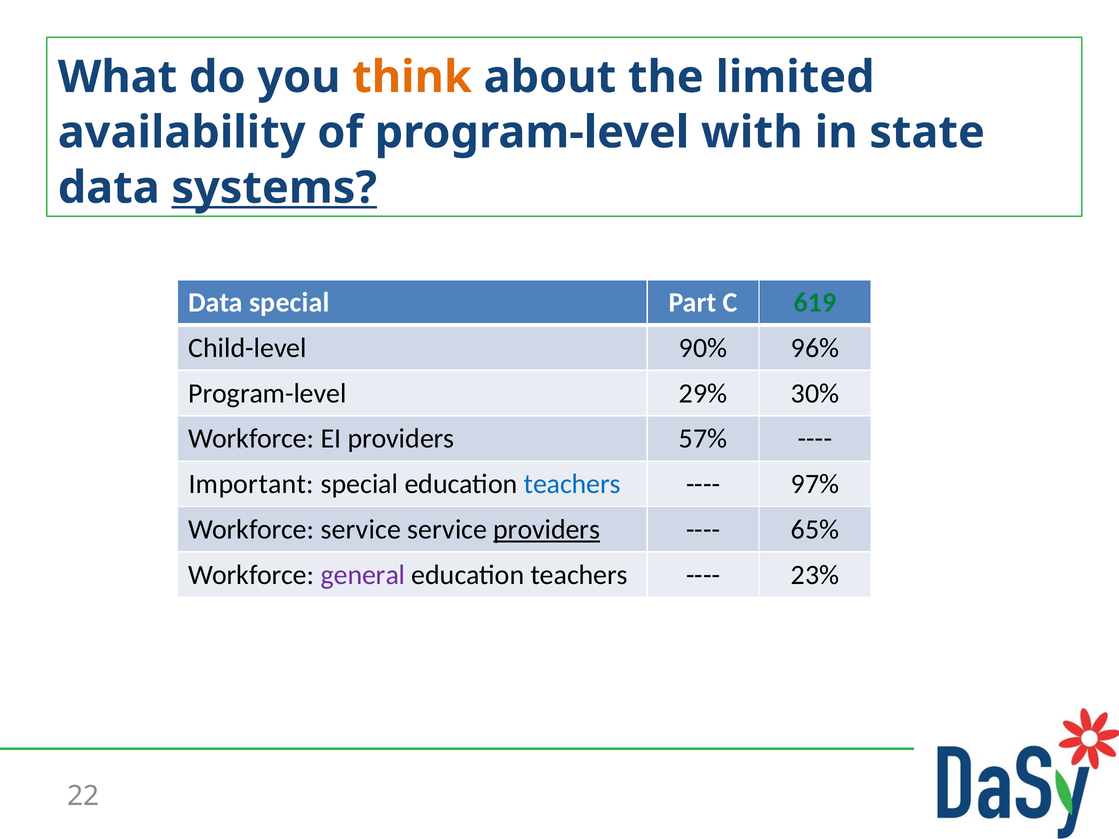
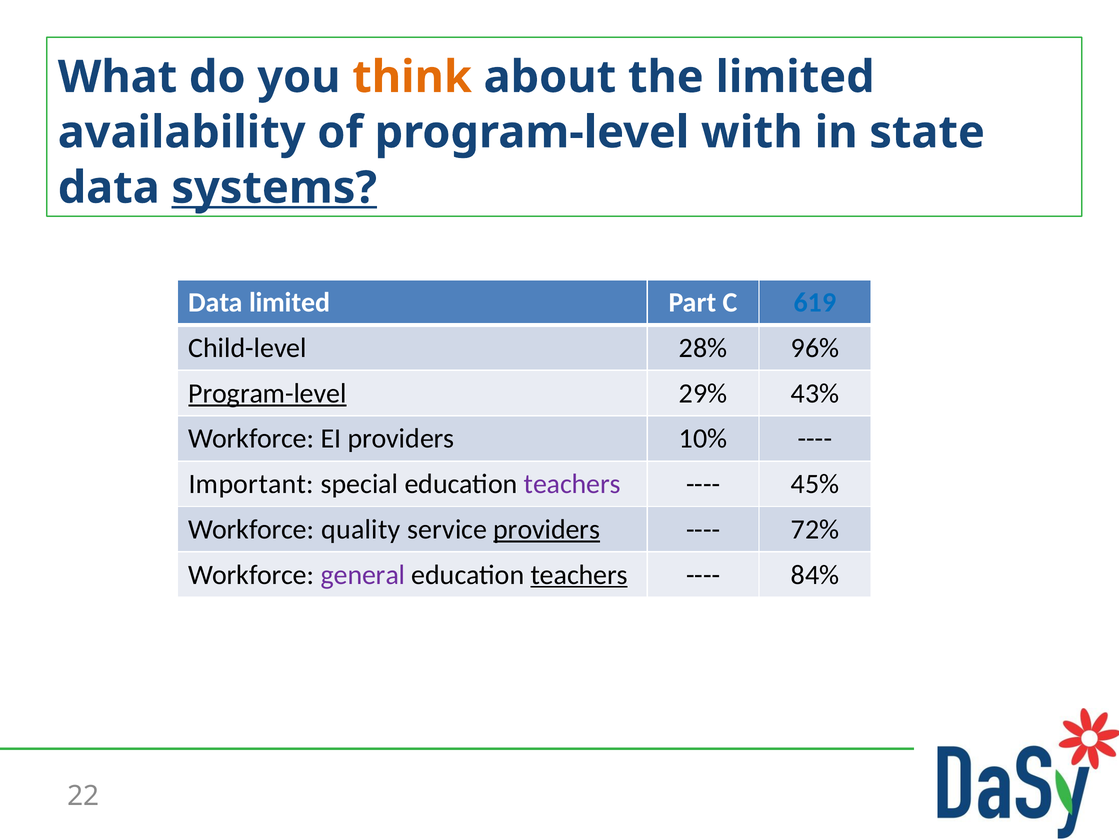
Data special: special -> limited
619 colour: green -> blue
90%: 90% -> 28%
Program-level at (267, 394) underline: none -> present
30%: 30% -> 43%
57%: 57% -> 10%
teachers at (572, 484) colour: blue -> purple
97%: 97% -> 45%
Workforce service: service -> quality
65%: 65% -> 72%
teachers at (579, 575) underline: none -> present
23%: 23% -> 84%
